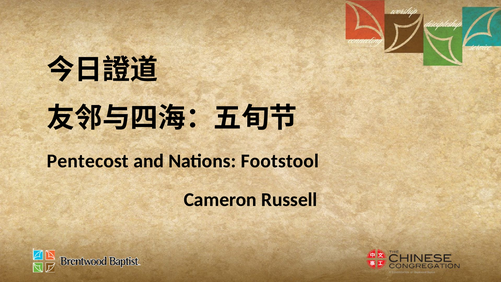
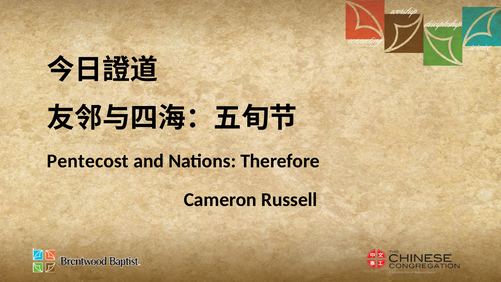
Footstool: Footstool -> Therefore
